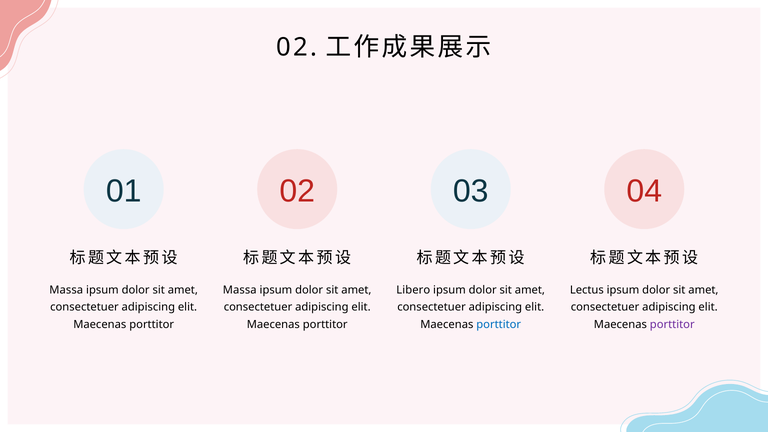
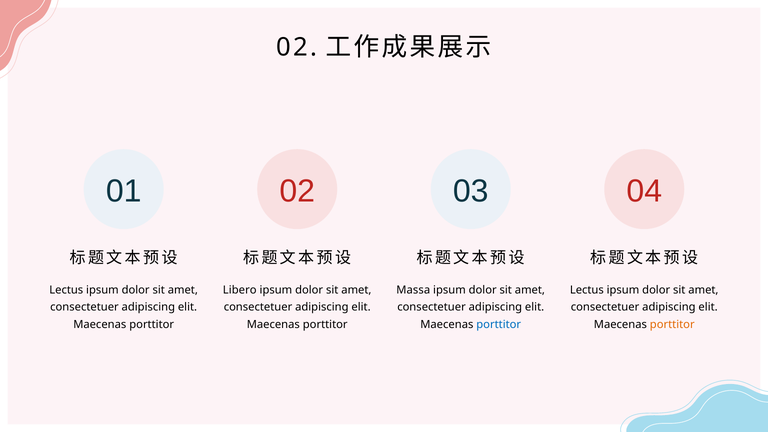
Massa at (66, 290): Massa -> Lectus
Massa at (240, 290): Massa -> Libero
Libero: Libero -> Massa
porttitor at (672, 325) colour: purple -> orange
